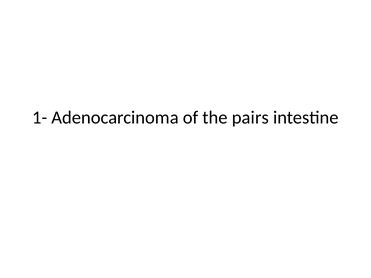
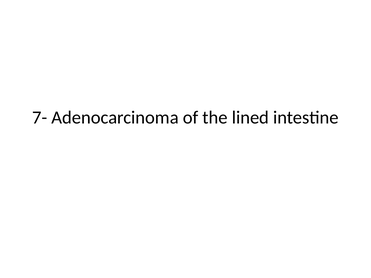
1-: 1- -> 7-
pairs: pairs -> lined
